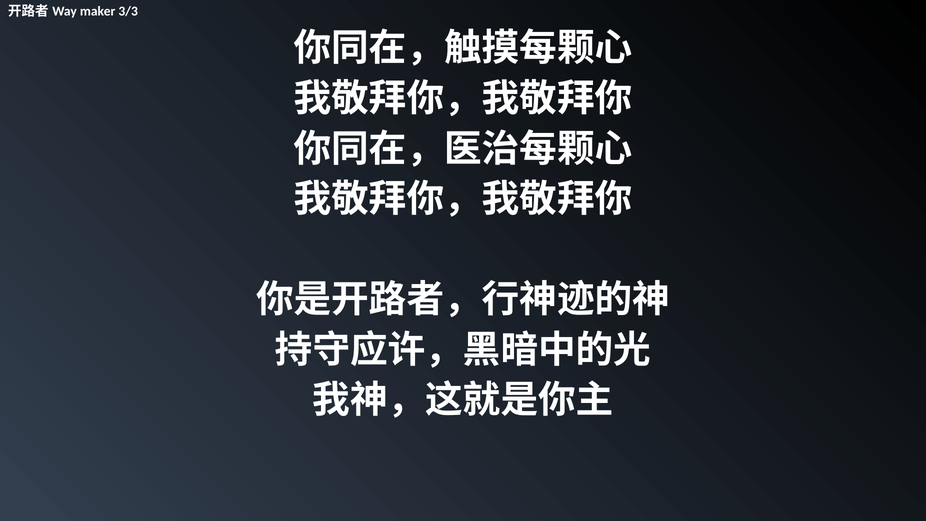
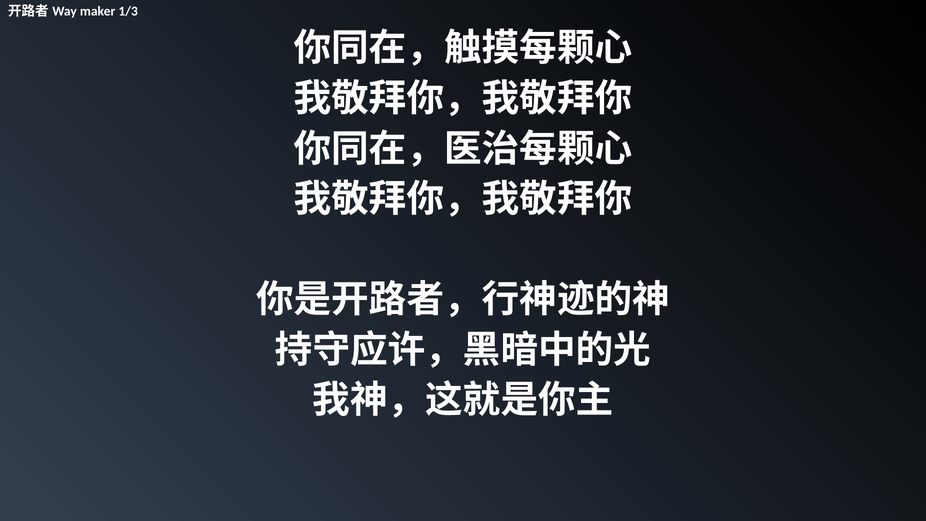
3/3: 3/3 -> 1/3
